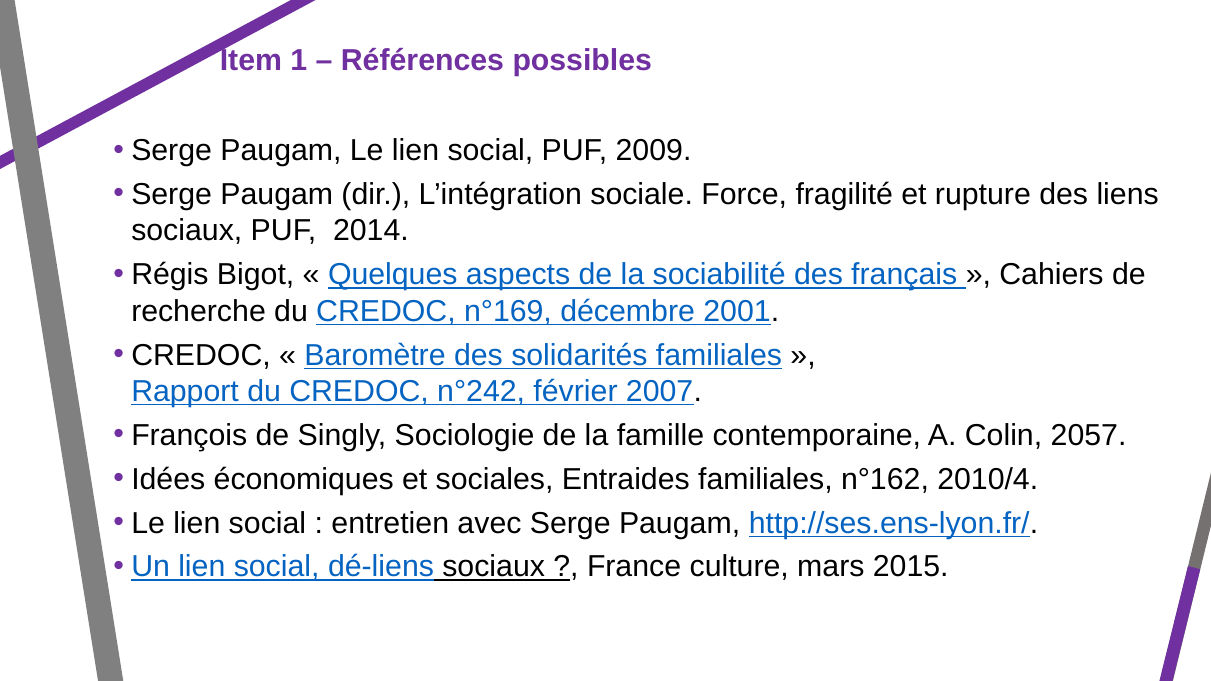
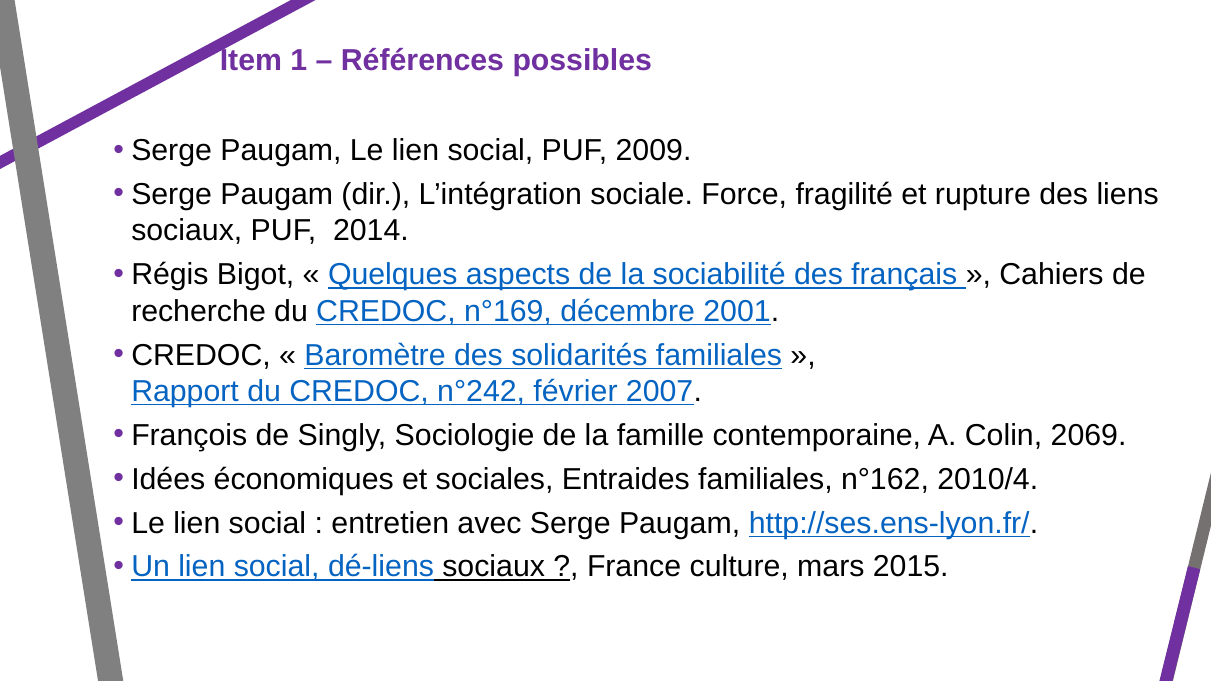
2057: 2057 -> 2069
